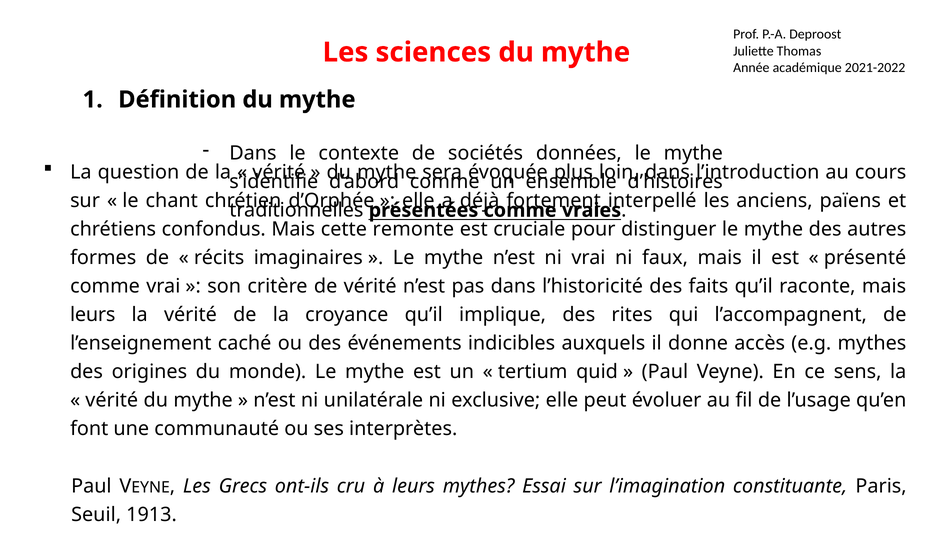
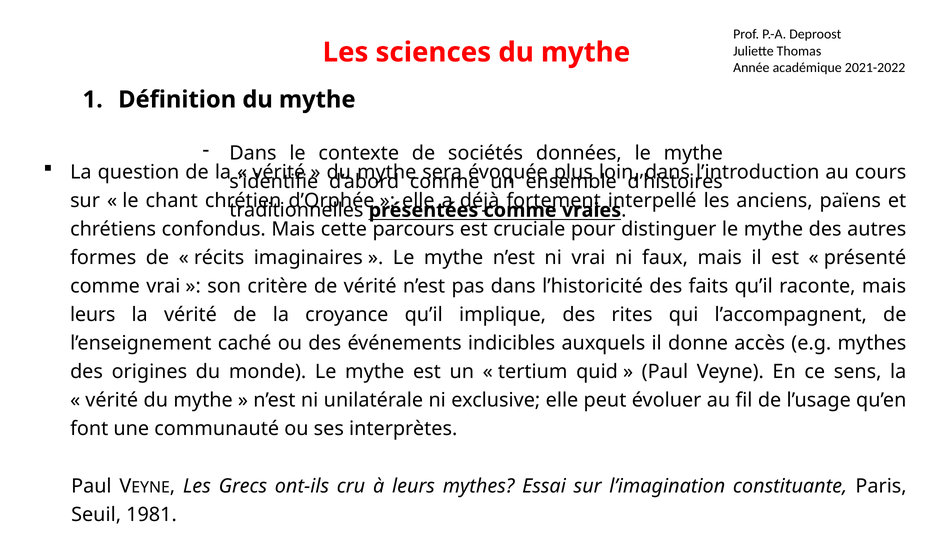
remonte: remonte -> parcours
1913: 1913 -> 1981
